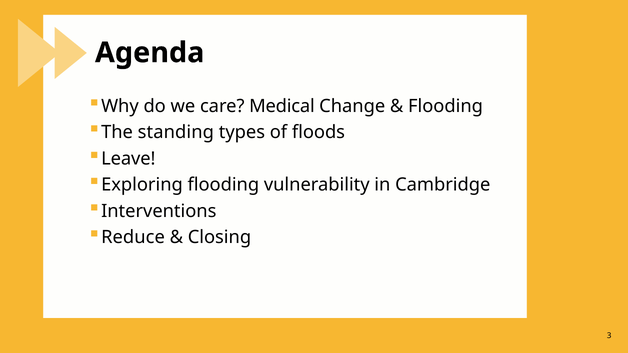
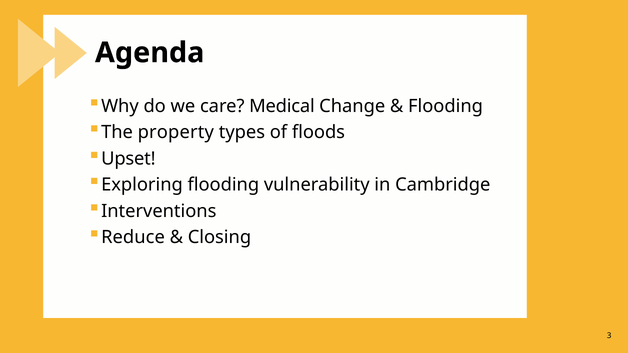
standing: standing -> property
Leave: Leave -> Upset
